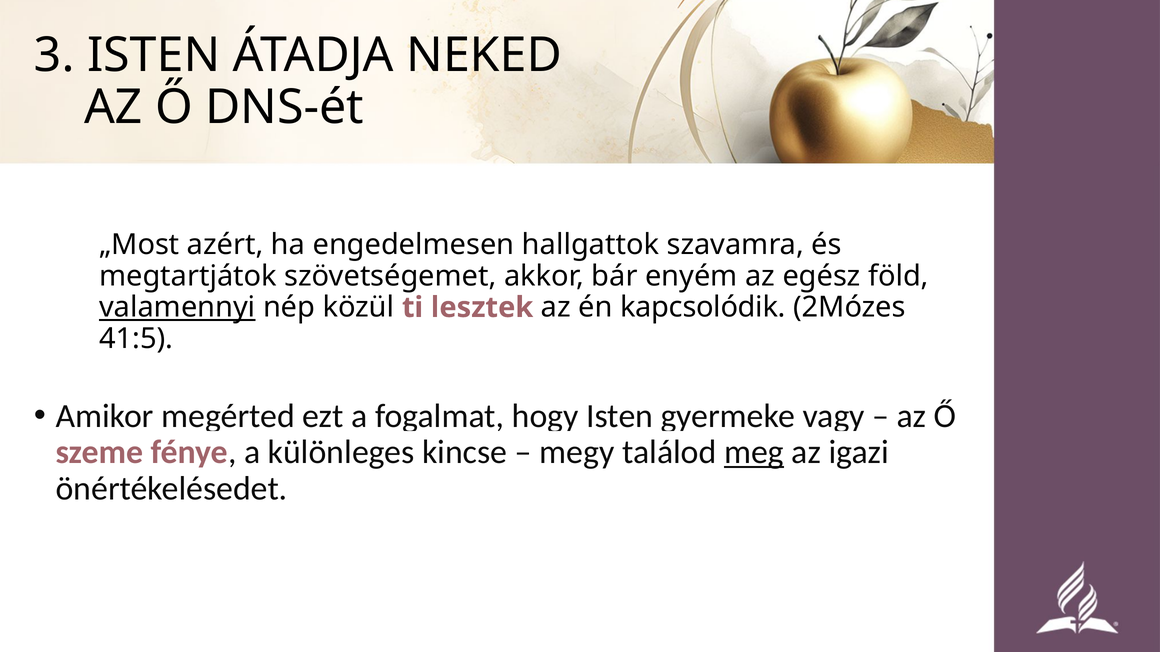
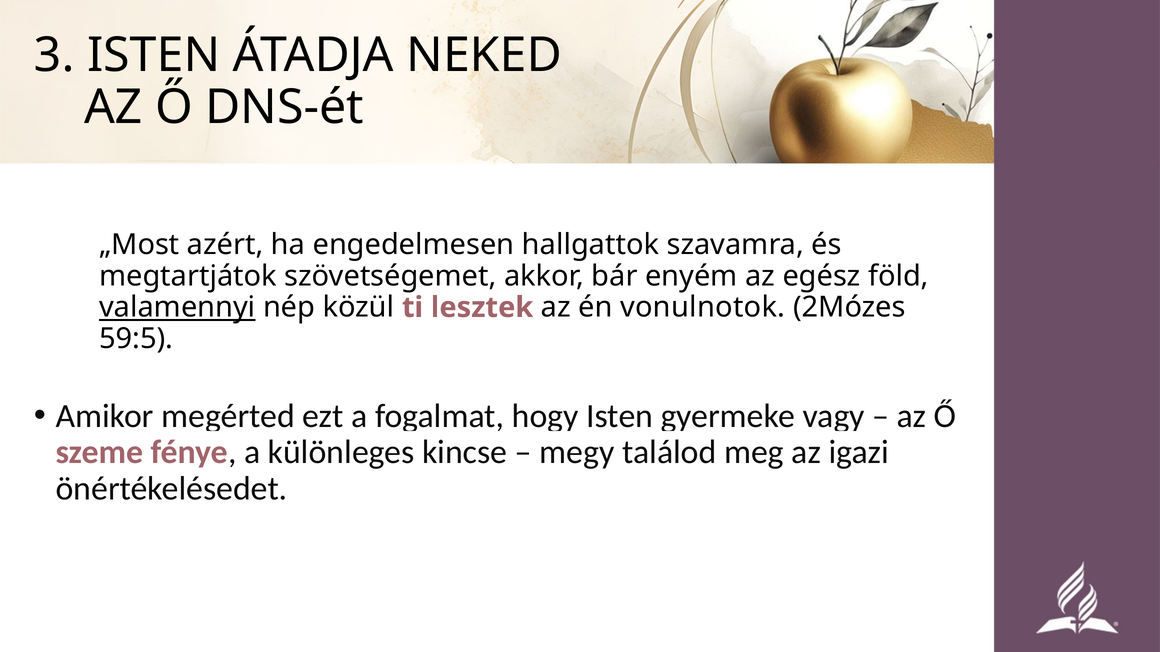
kapcsolódik: kapcsolódik -> vonulnotok
41:5: 41:5 -> 59:5
meg underline: present -> none
